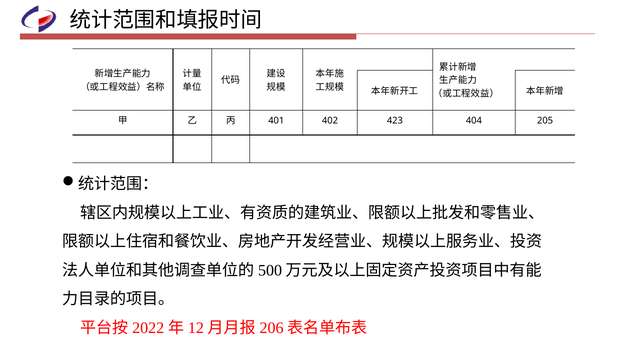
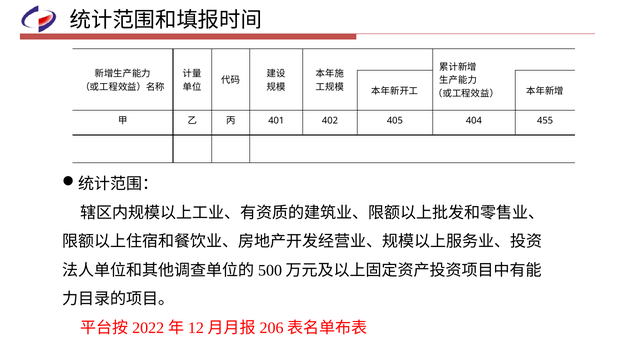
423: 423 -> 405
205: 205 -> 455
